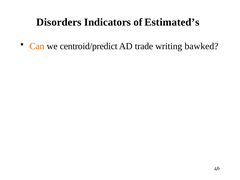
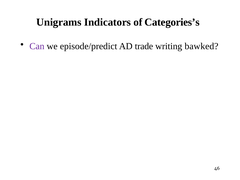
Disorders: Disorders -> Unigrams
Estimated’s: Estimated’s -> Categories’s
Can colour: orange -> purple
centroid/predict: centroid/predict -> episode/predict
